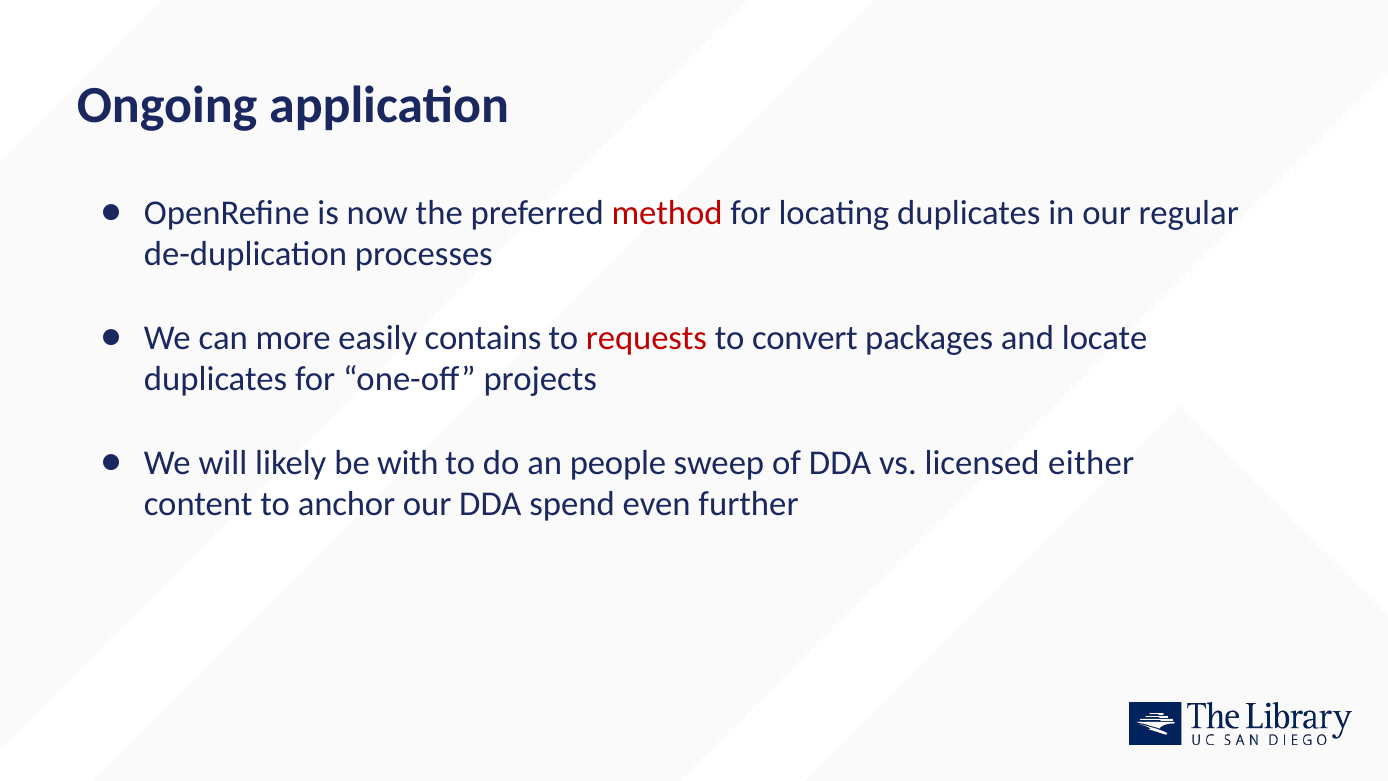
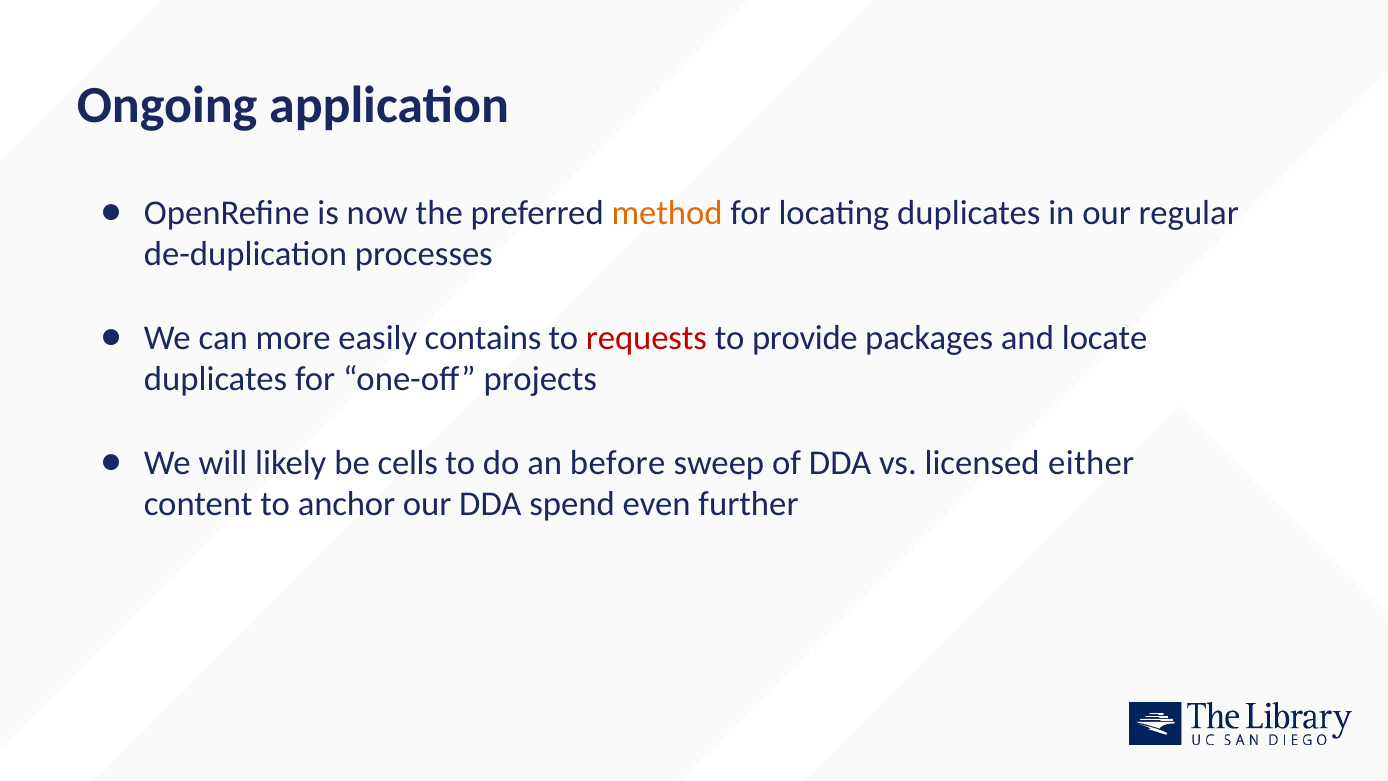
method colour: red -> orange
convert: convert -> provide
with: with -> cells
people: people -> before
